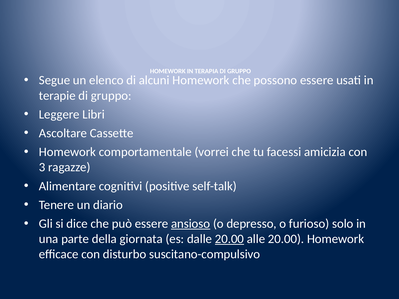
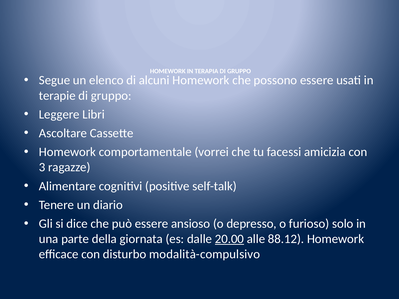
ansioso underline: present -> none
alle 20.00: 20.00 -> 88.12
suscitano-compulsivo: suscitano-compulsivo -> modalità-compulsivo
